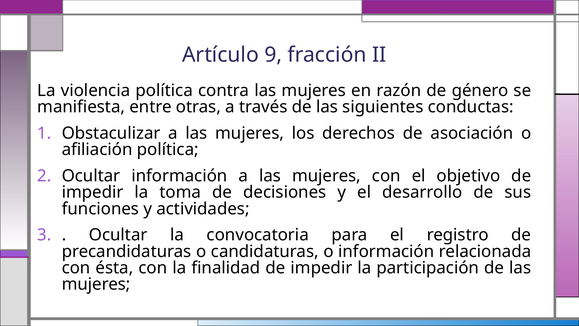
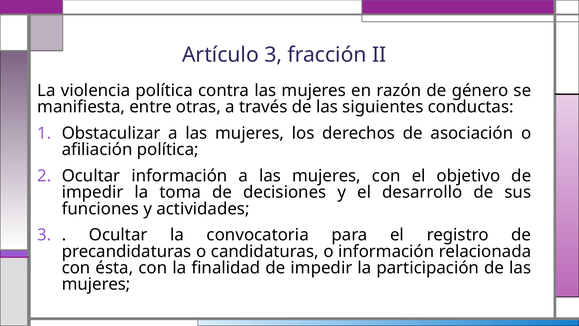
Artículo 9: 9 -> 3
